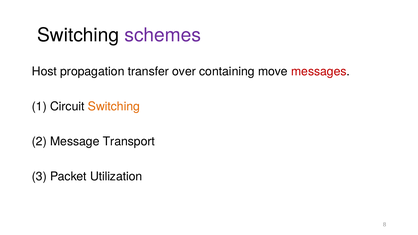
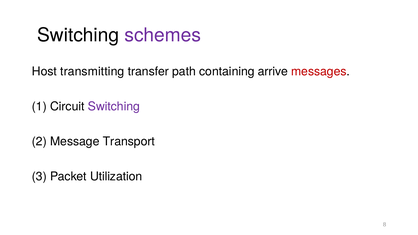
propagation: propagation -> transmitting
over: over -> path
move: move -> arrive
Switching at (114, 107) colour: orange -> purple
